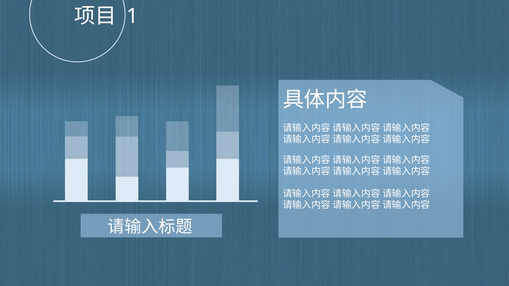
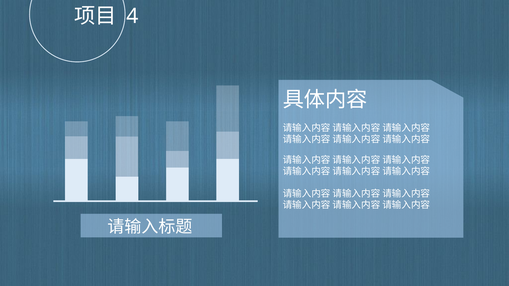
1: 1 -> 4
